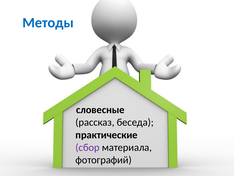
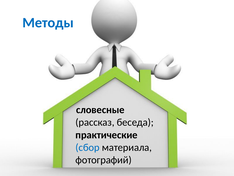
сбор colour: purple -> blue
